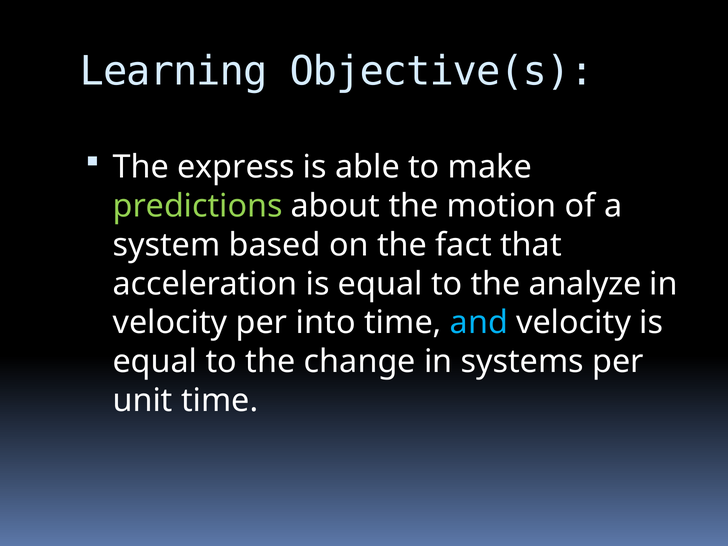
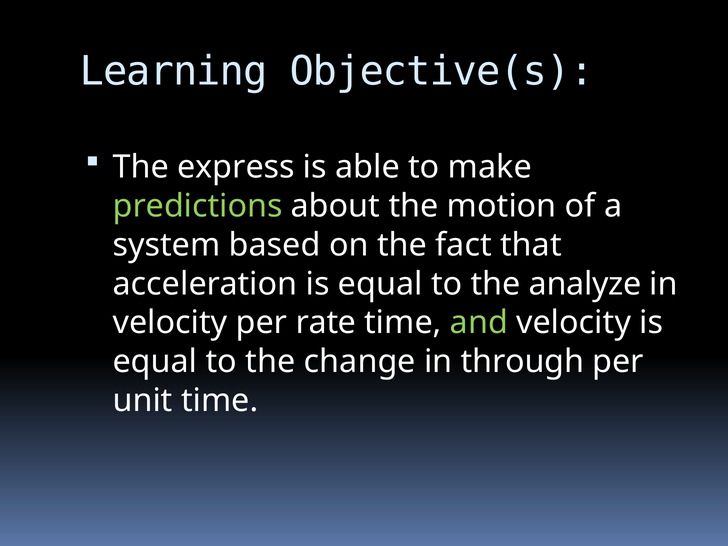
into: into -> rate
and colour: light blue -> light green
systems: systems -> through
